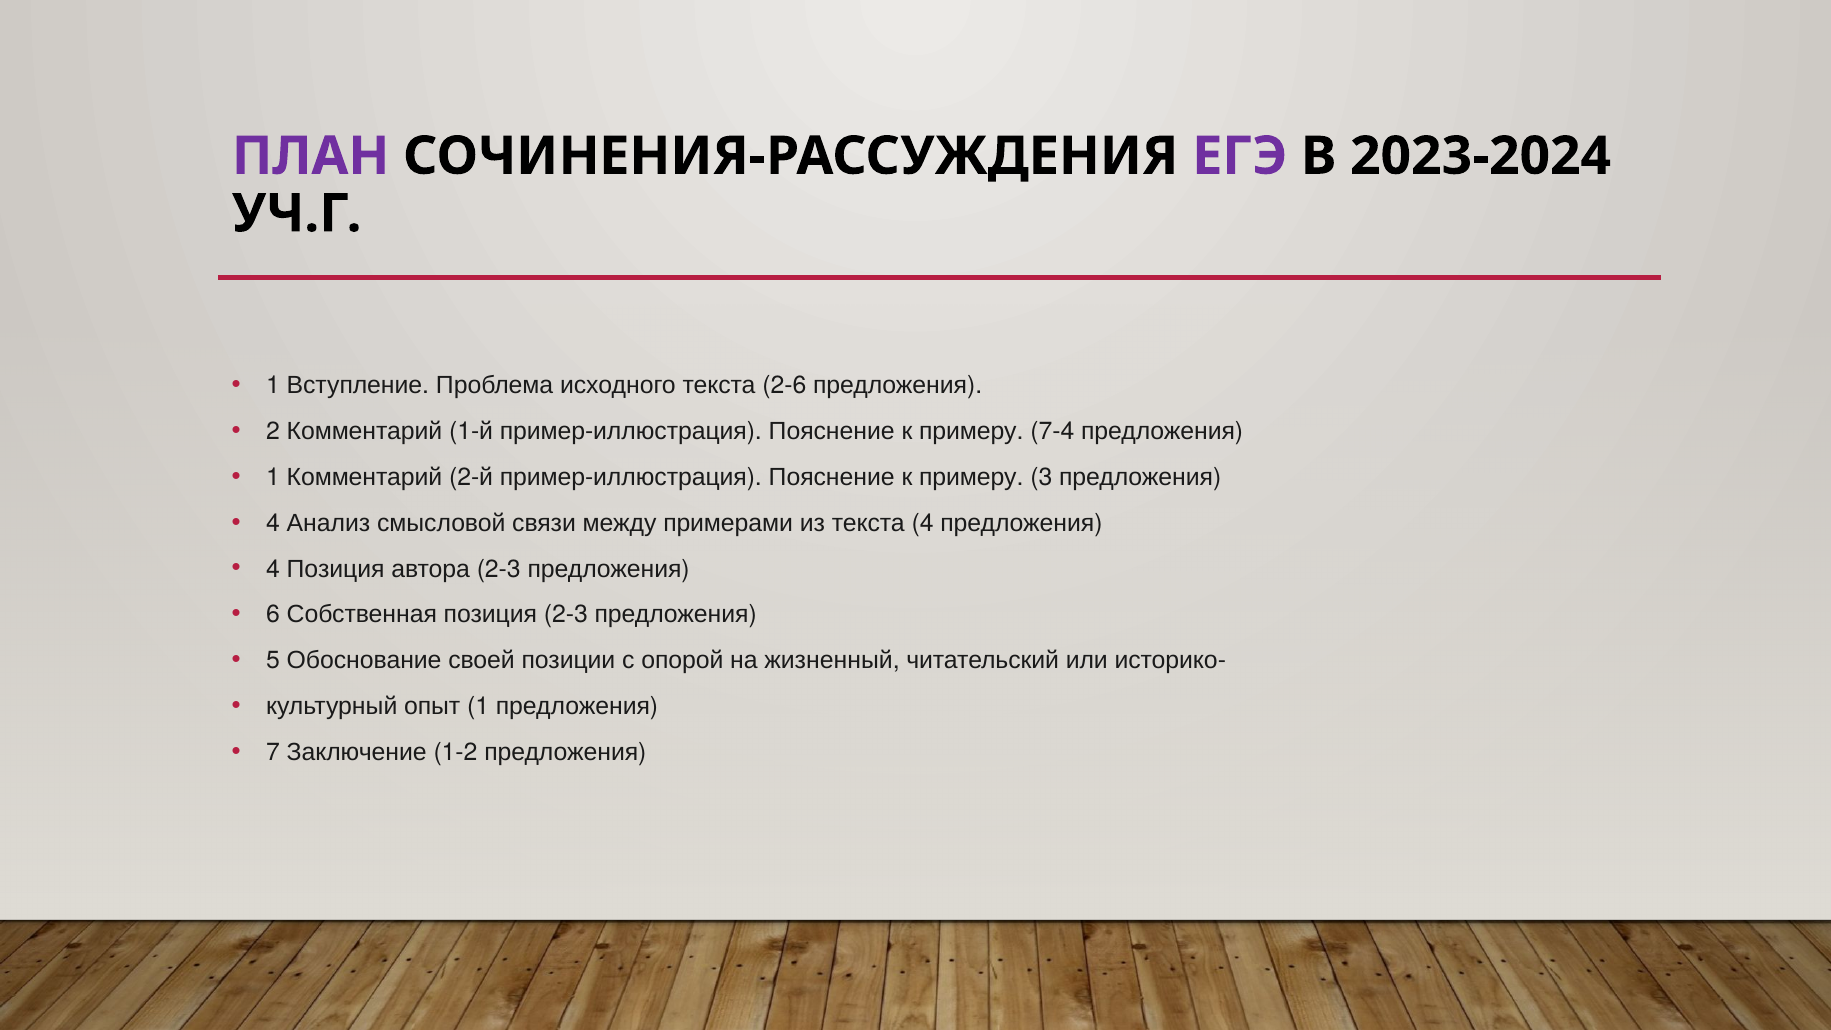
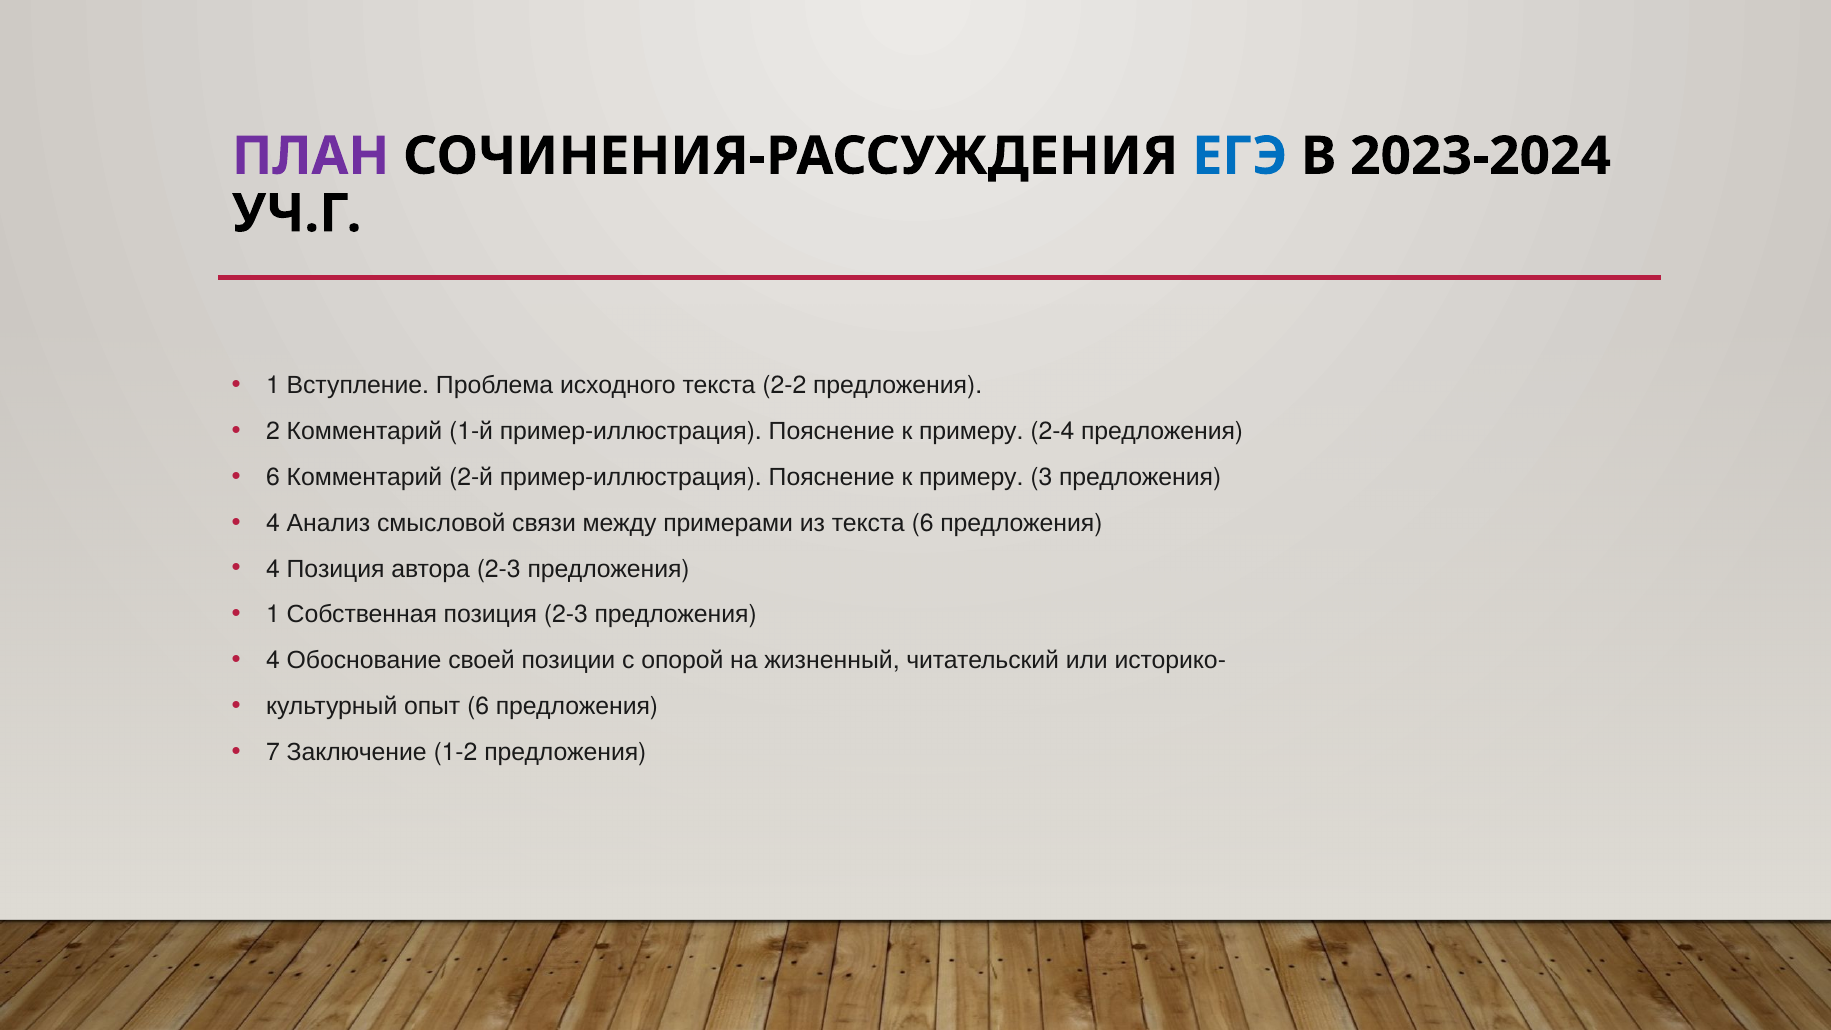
ЕГЭ colour: purple -> blue
2-6: 2-6 -> 2-2
7-4: 7-4 -> 2-4
1 at (273, 477): 1 -> 6
4 4: 4 -> 6
6 at (273, 615): 6 -> 1
5 at (273, 660): 5 -> 4
1 at (478, 706): 1 -> 6
